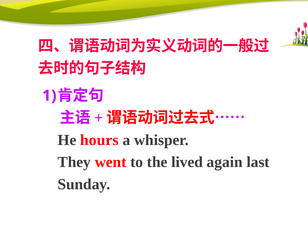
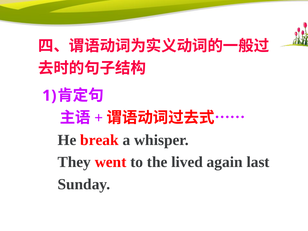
hours: hours -> break
